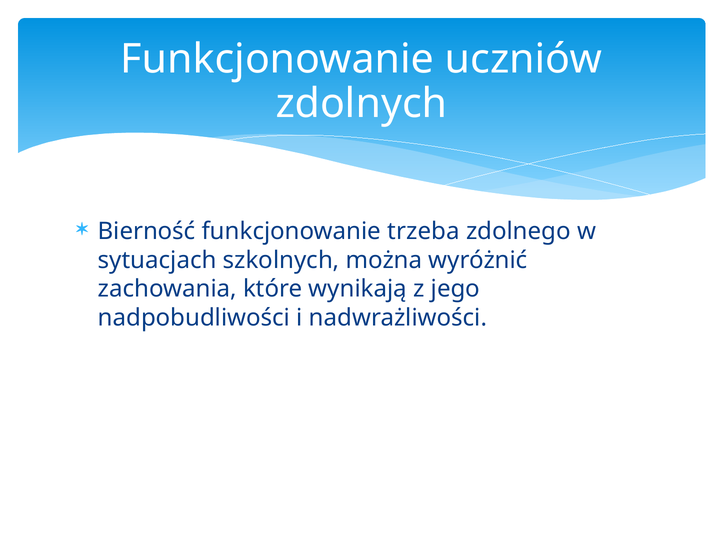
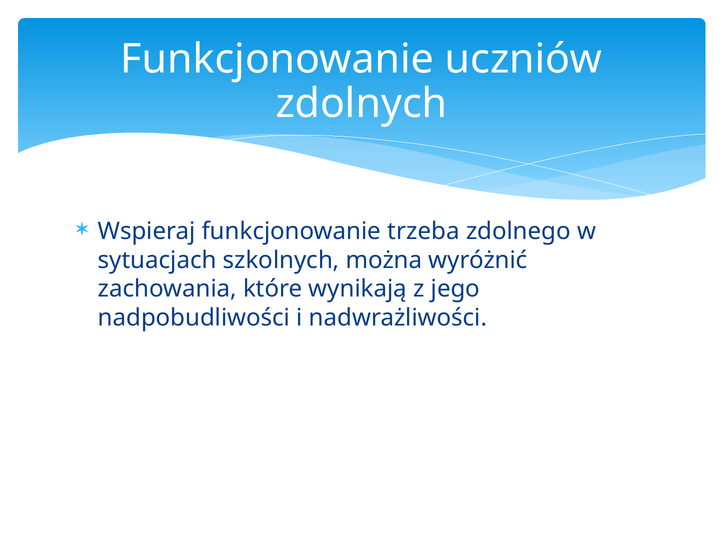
Bierność: Bierność -> Wspieraj
